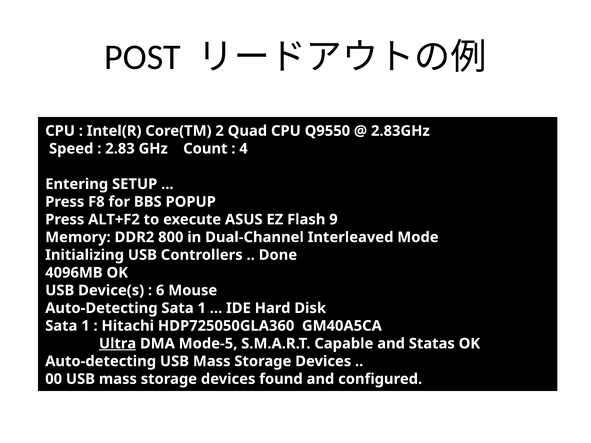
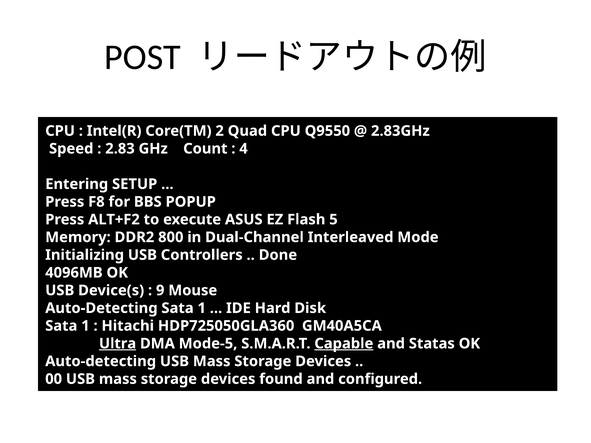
9: 9 -> 5
6: 6 -> 9
Capable underline: none -> present
